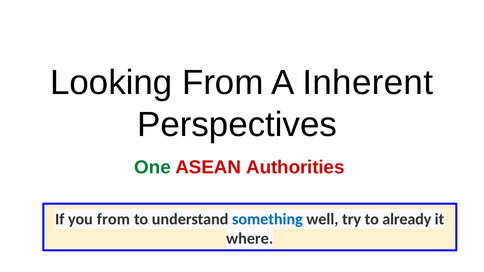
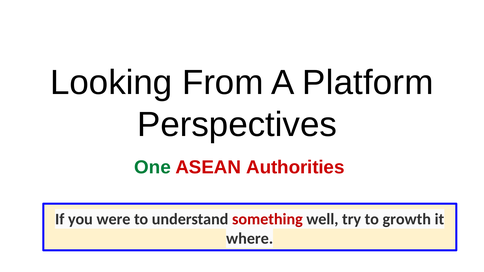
Inherent: Inherent -> Platform
you from: from -> were
something colour: blue -> red
already: already -> growth
